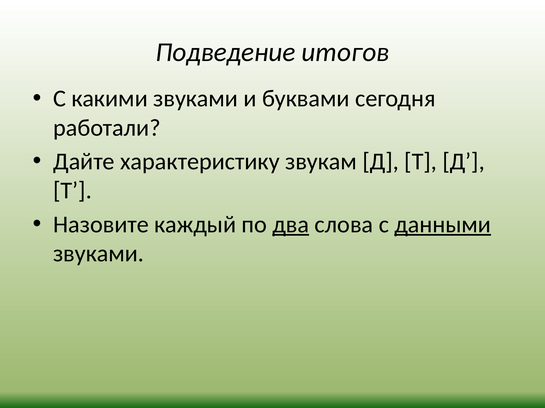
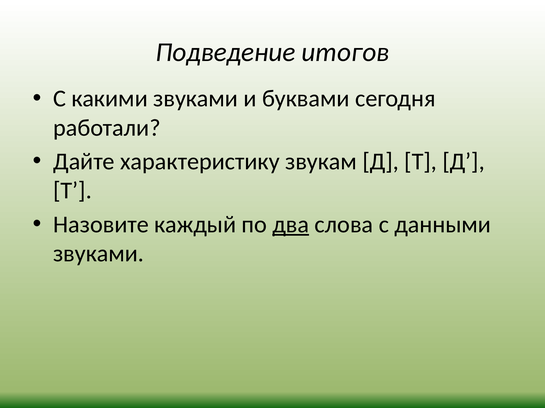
данными underline: present -> none
